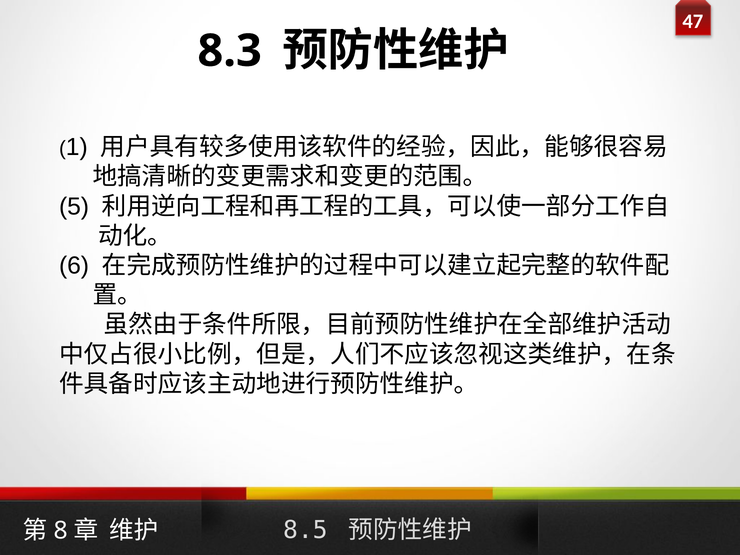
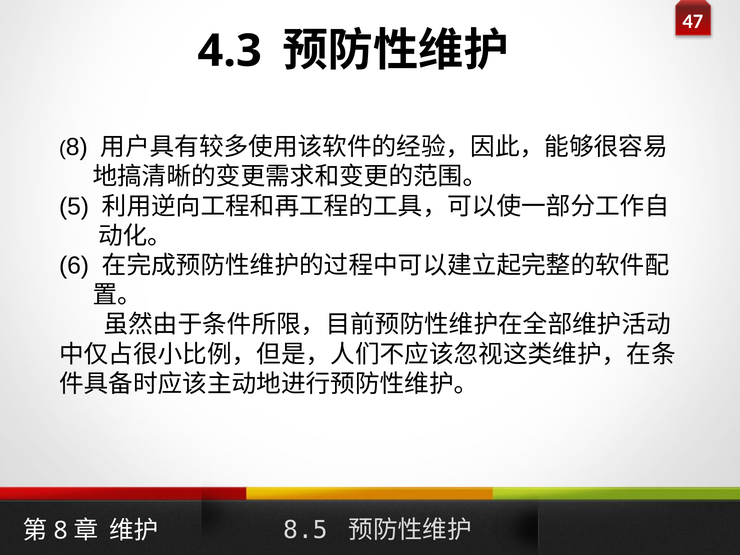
8.3: 8.3 -> 4.3
1 at (77, 147): 1 -> 8
